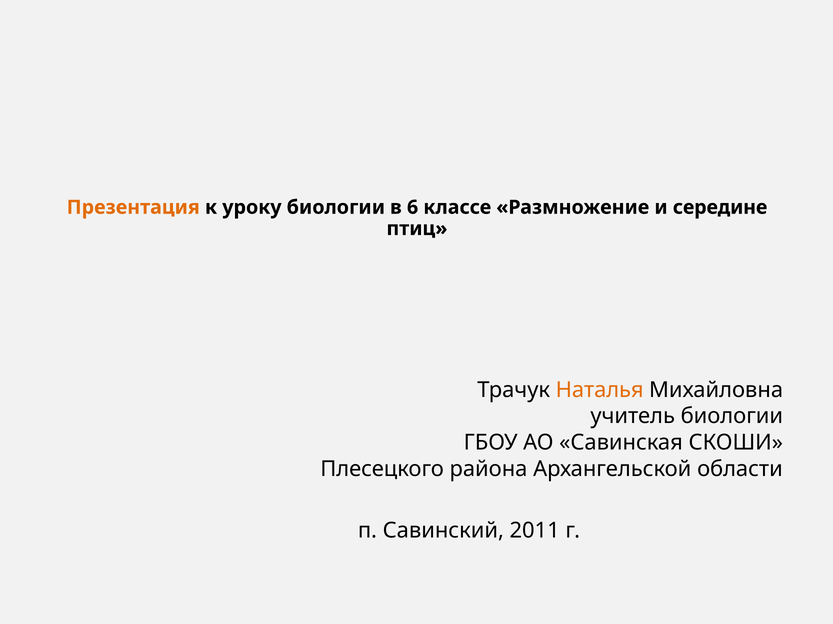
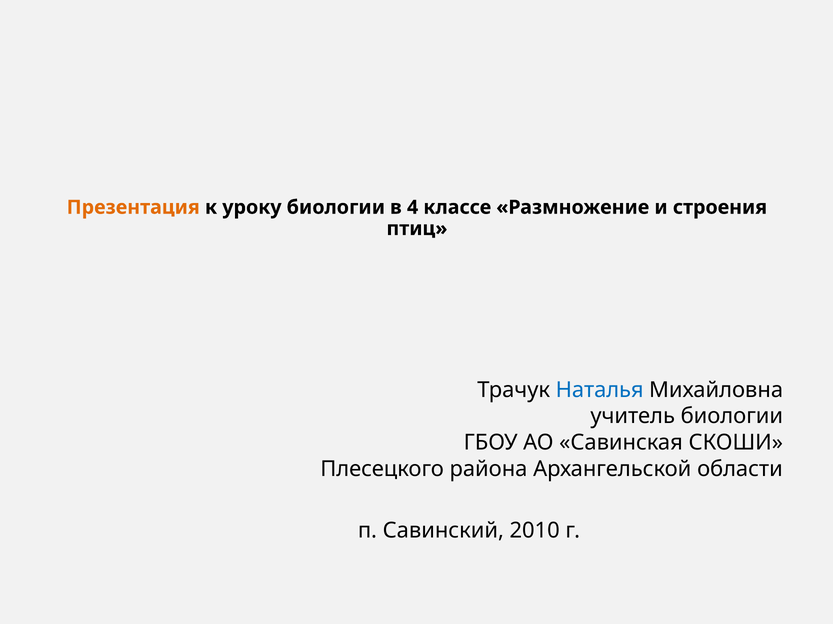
6: 6 -> 4
середине: середине -> строения
Наталья colour: orange -> blue
2011: 2011 -> 2010
